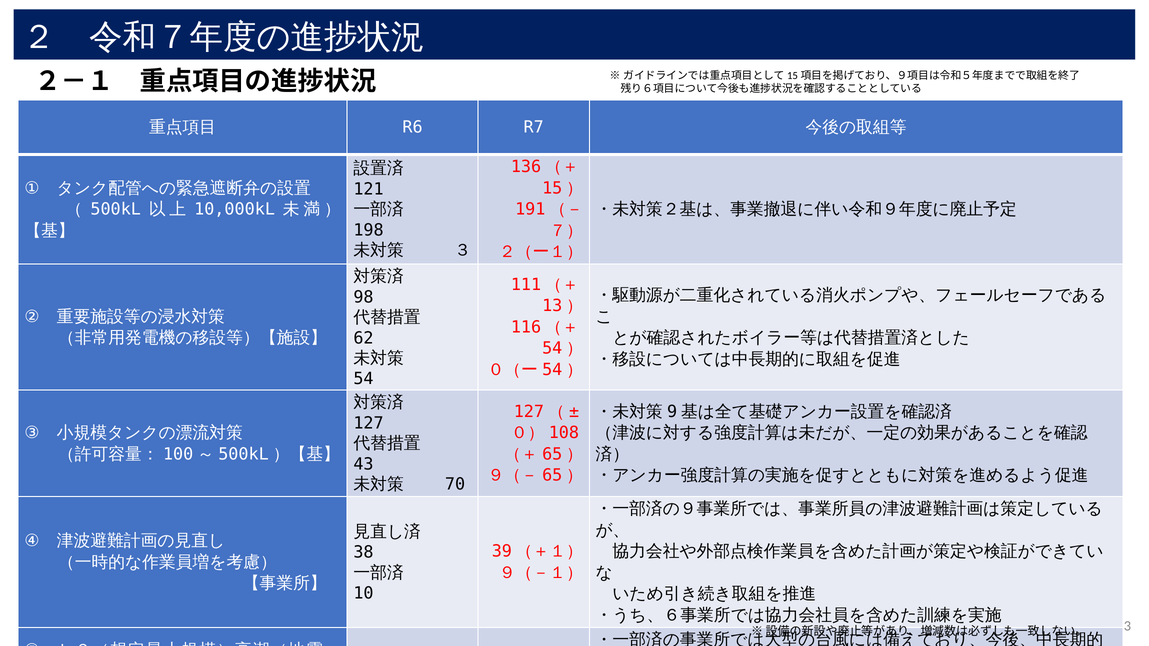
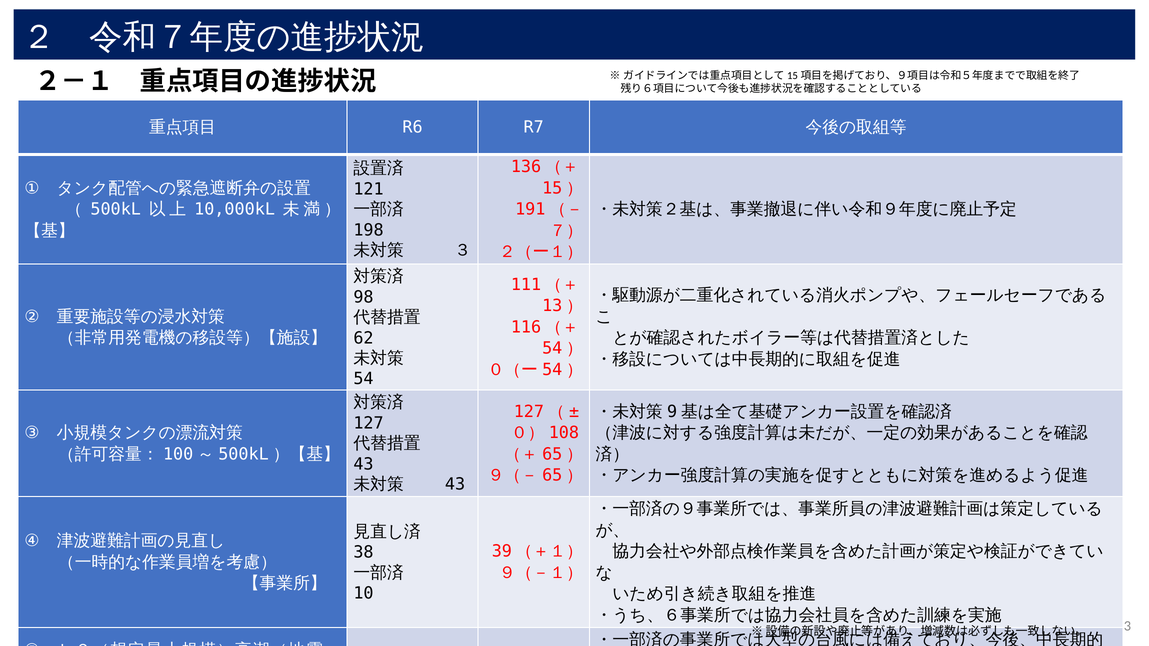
70 at (455, 485): 70 -> 43
